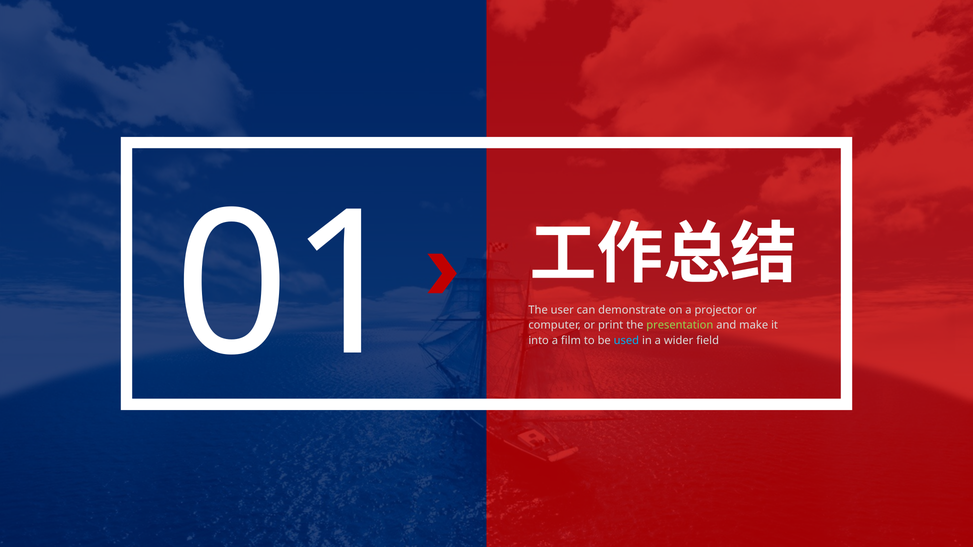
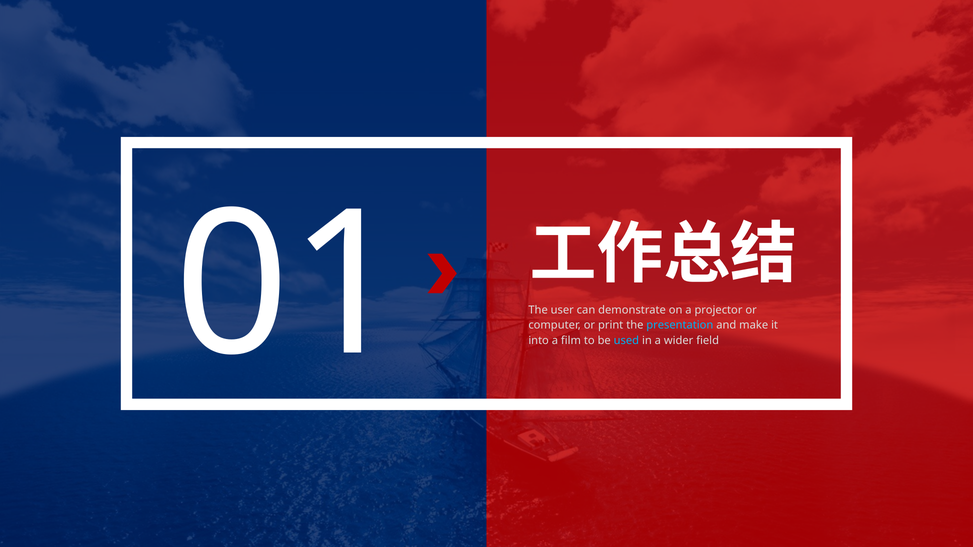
presentation colour: light green -> light blue
